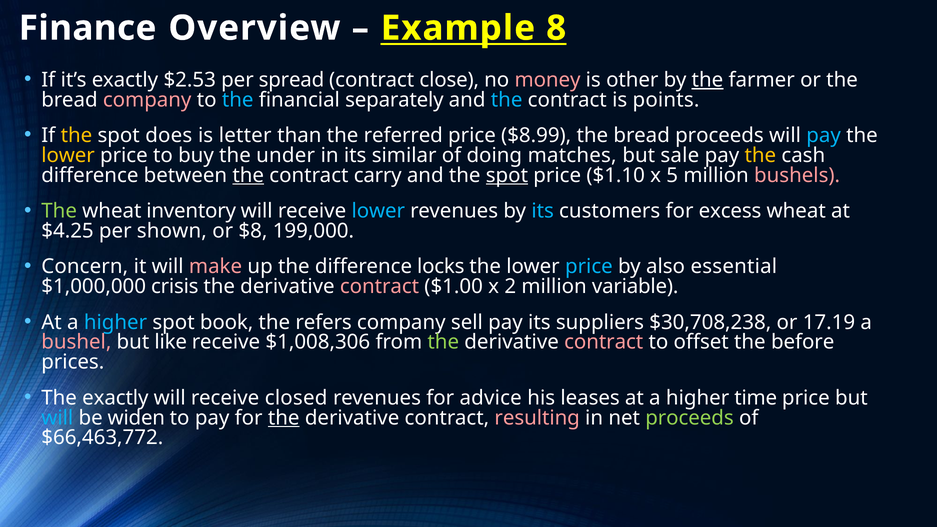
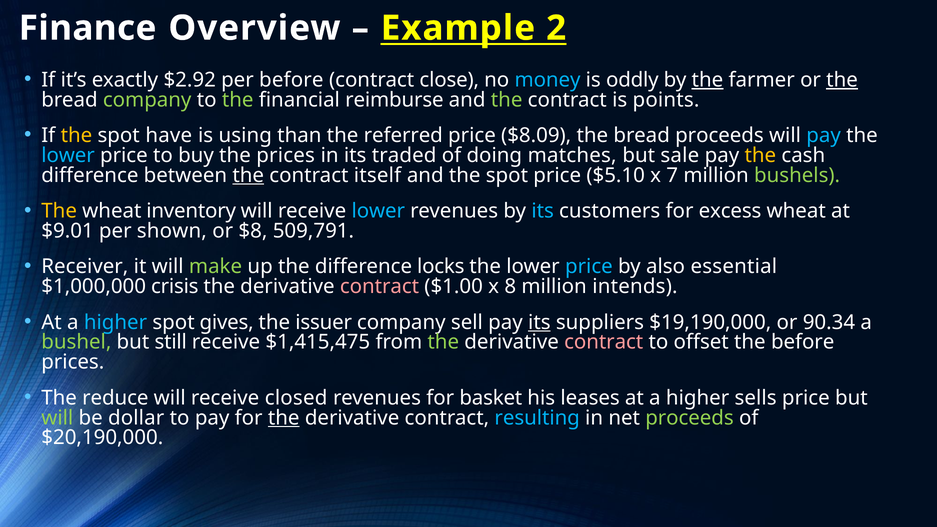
8: 8 -> 2
$2.53: $2.53 -> $2.92
per spread: spread -> before
money colour: pink -> light blue
other: other -> oddly
the at (842, 80) underline: none -> present
company at (147, 100) colour: pink -> light green
the at (238, 100) colour: light blue -> light green
separately: separately -> reimburse
the at (507, 100) colour: light blue -> light green
does: does -> have
letter: letter -> using
$8.99: $8.99 -> $8.09
lower at (68, 155) colour: yellow -> light blue
the under: under -> prices
similar: similar -> traded
carry: carry -> itself
spot at (507, 175) underline: present -> none
$1.10: $1.10 -> $5.10
5: 5 -> 7
bushels colour: pink -> light green
The at (59, 211) colour: light green -> yellow
$4.25: $4.25 -> $9.01
199,000: 199,000 -> 509,791
Concern: Concern -> Receiver
make colour: pink -> light green
2: 2 -> 8
variable: variable -> intends
book: book -> gives
refers: refers -> issuer
its at (539, 322) underline: none -> present
$30,708,238: $30,708,238 -> $19,190,000
17.19: 17.19 -> 90.34
bushel colour: pink -> light green
like: like -> still
$1,008,306: $1,008,306 -> $1,415,475
The exactly: exactly -> reduce
advice: advice -> basket
time: time -> sells
will at (57, 418) colour: light blue -> light green
widen: widen -> dollar
resulting colour: pink -> light blue
$66,463,772: $66,463,772 -> $20,190,000
